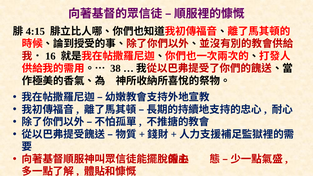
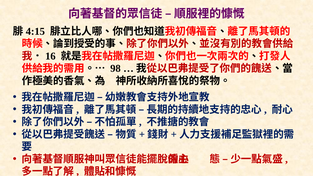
38: 38 -> 98
